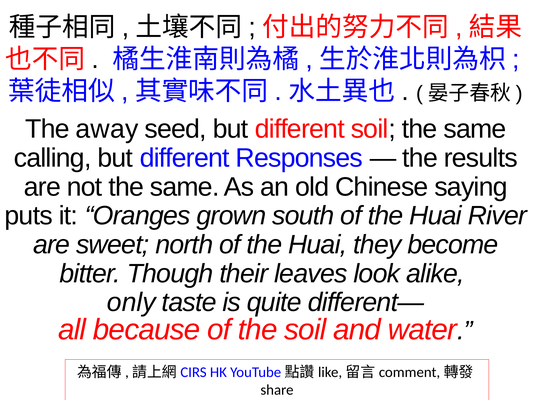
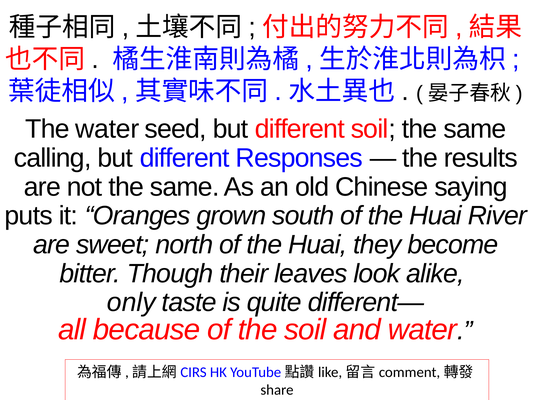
The away: away -> water
